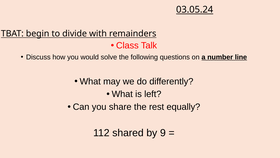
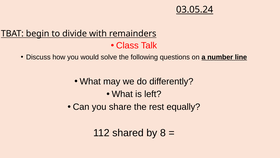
9: 9 -> 8
